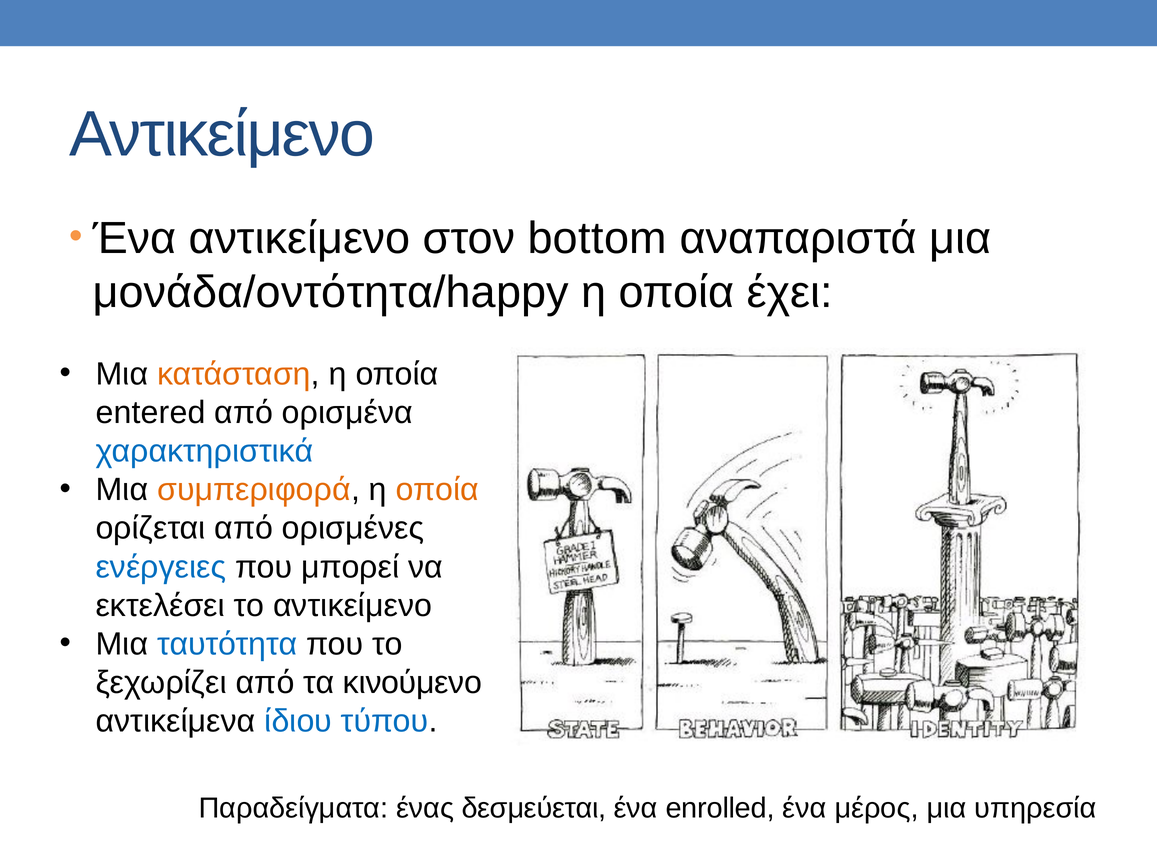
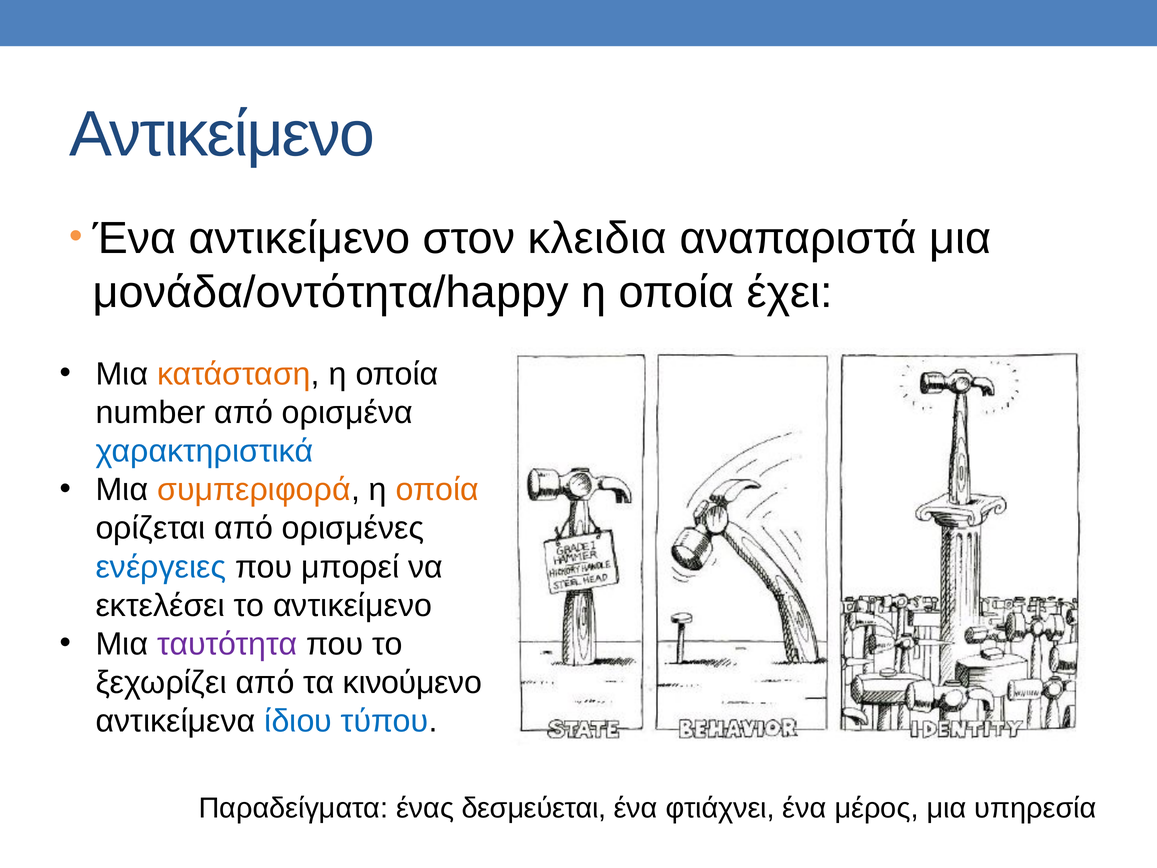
bottom: bottom -> κλειδια
entered: entered -> number
ταυτότητα colour: blue -> purple
enrolled: enrolled -> φτιάχνει
